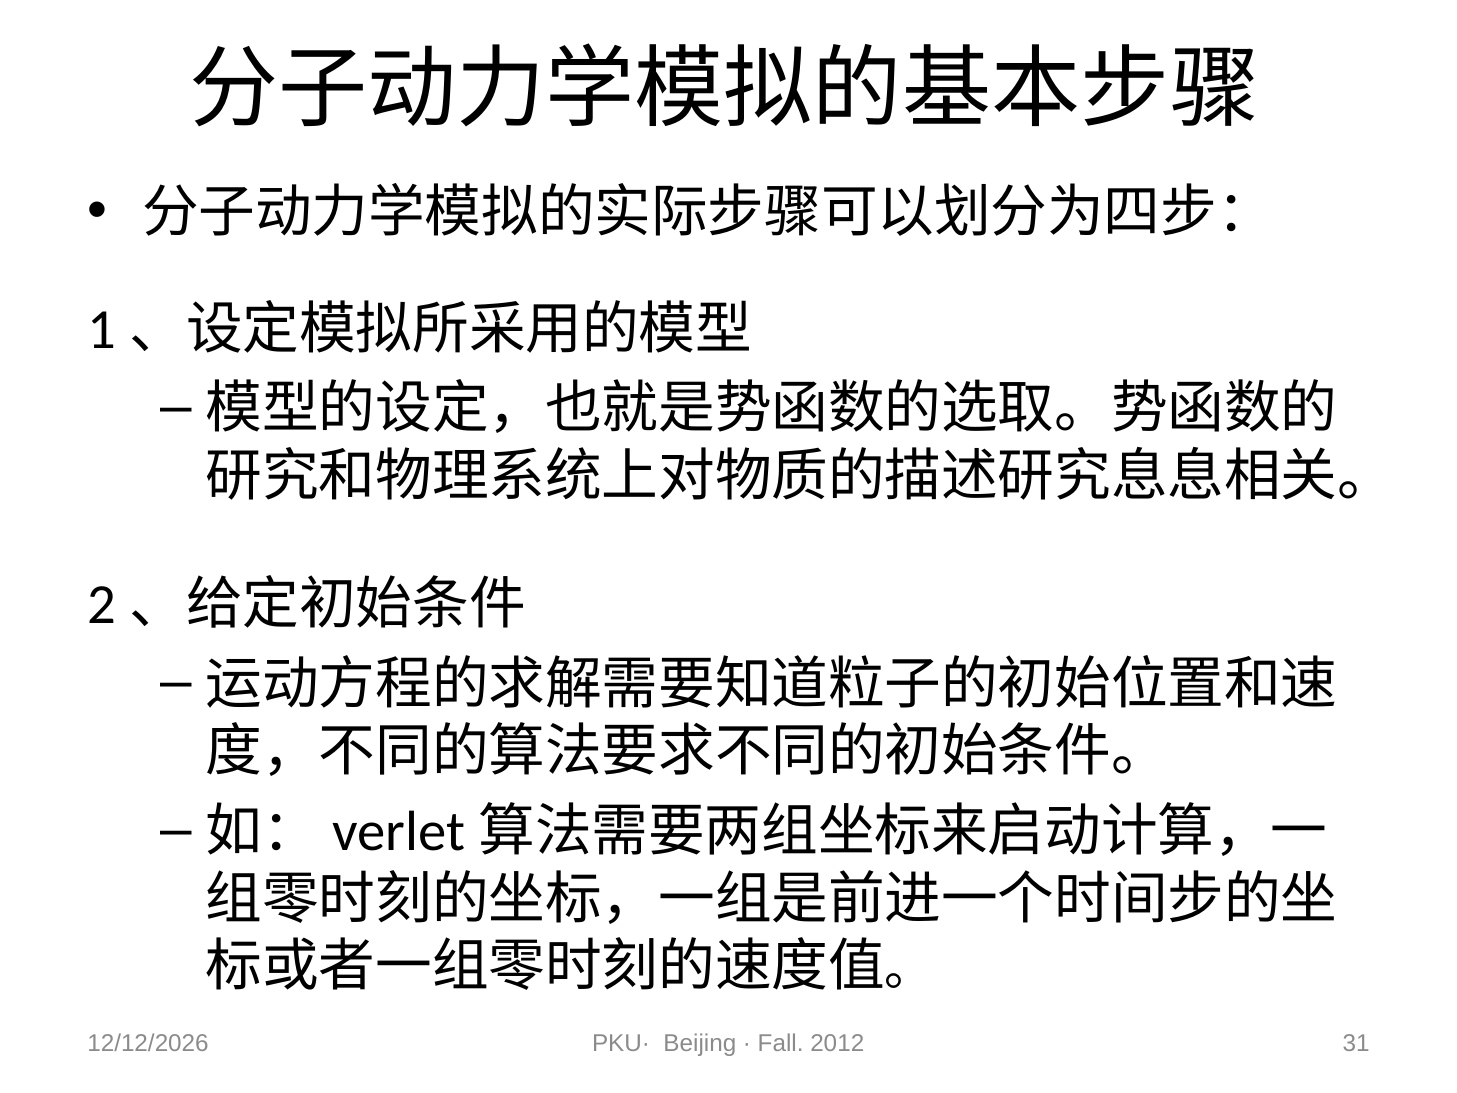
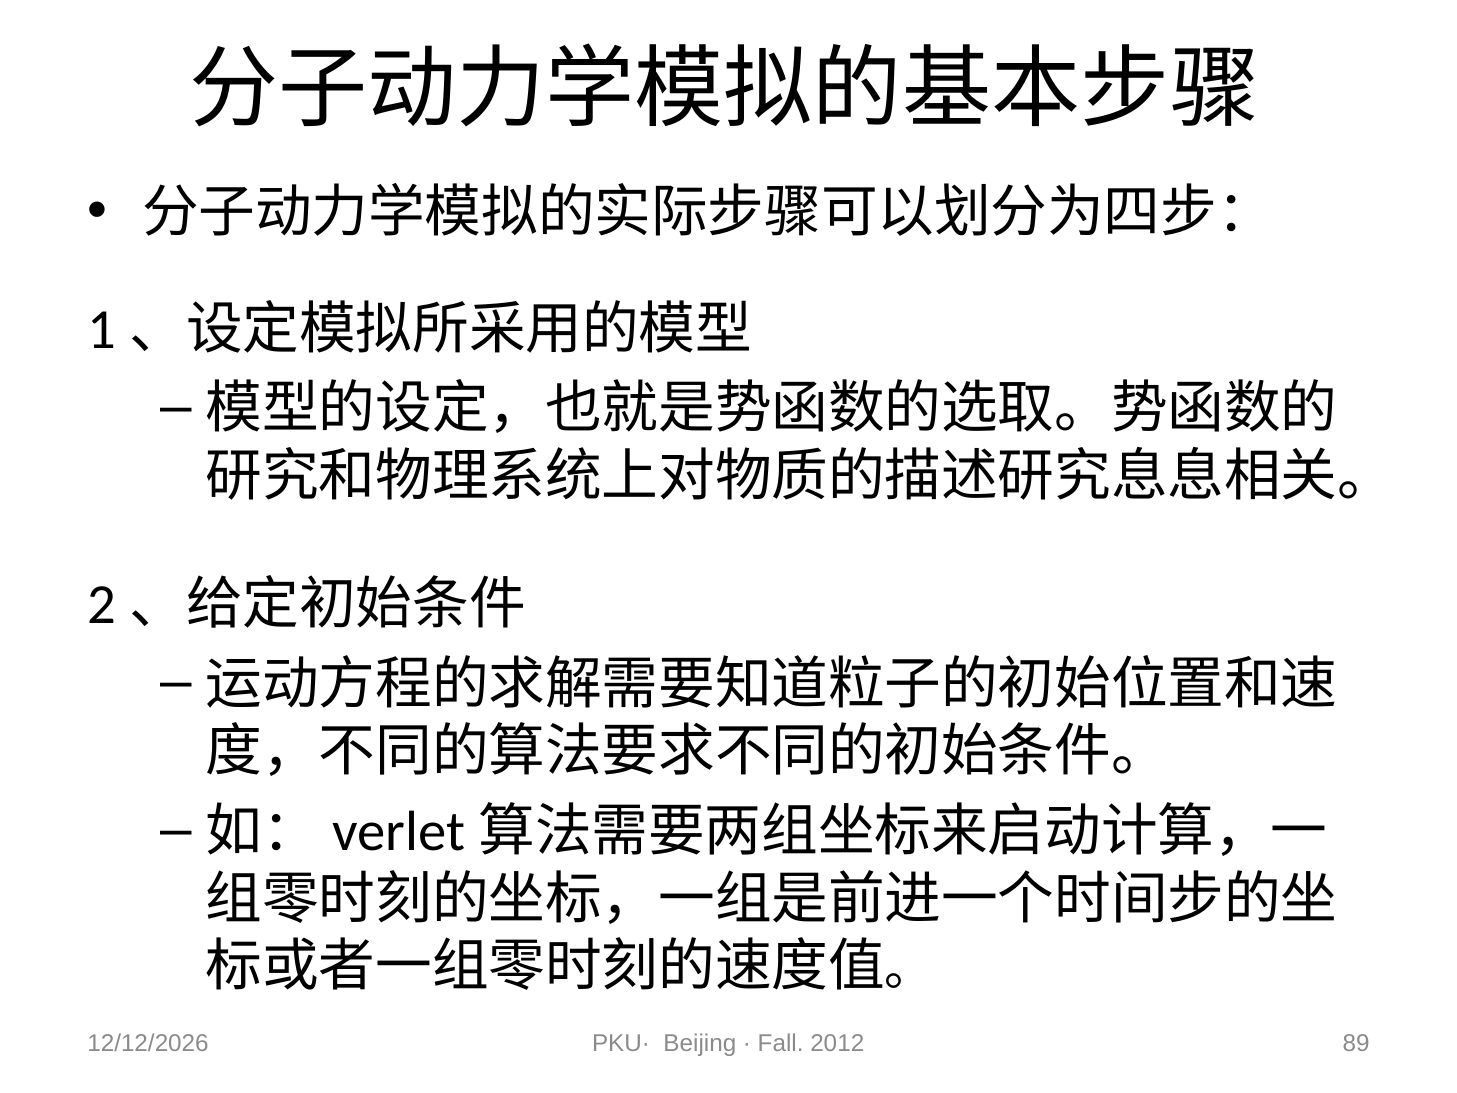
31: 31 -> 89
